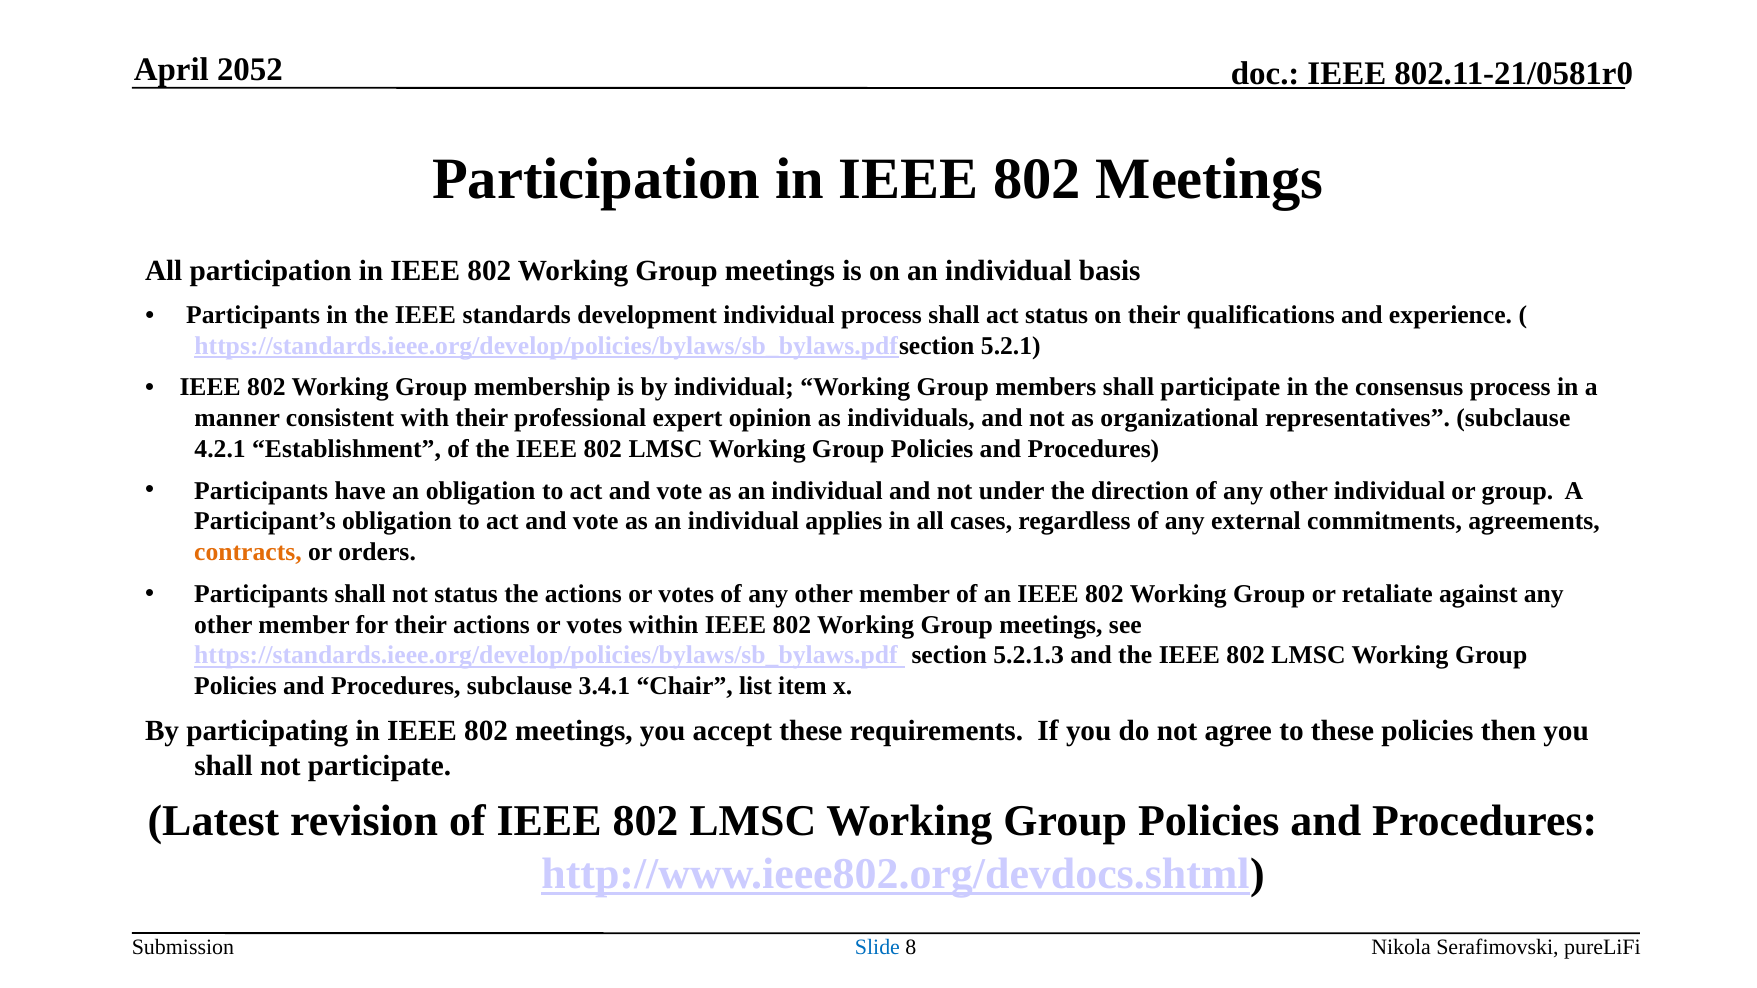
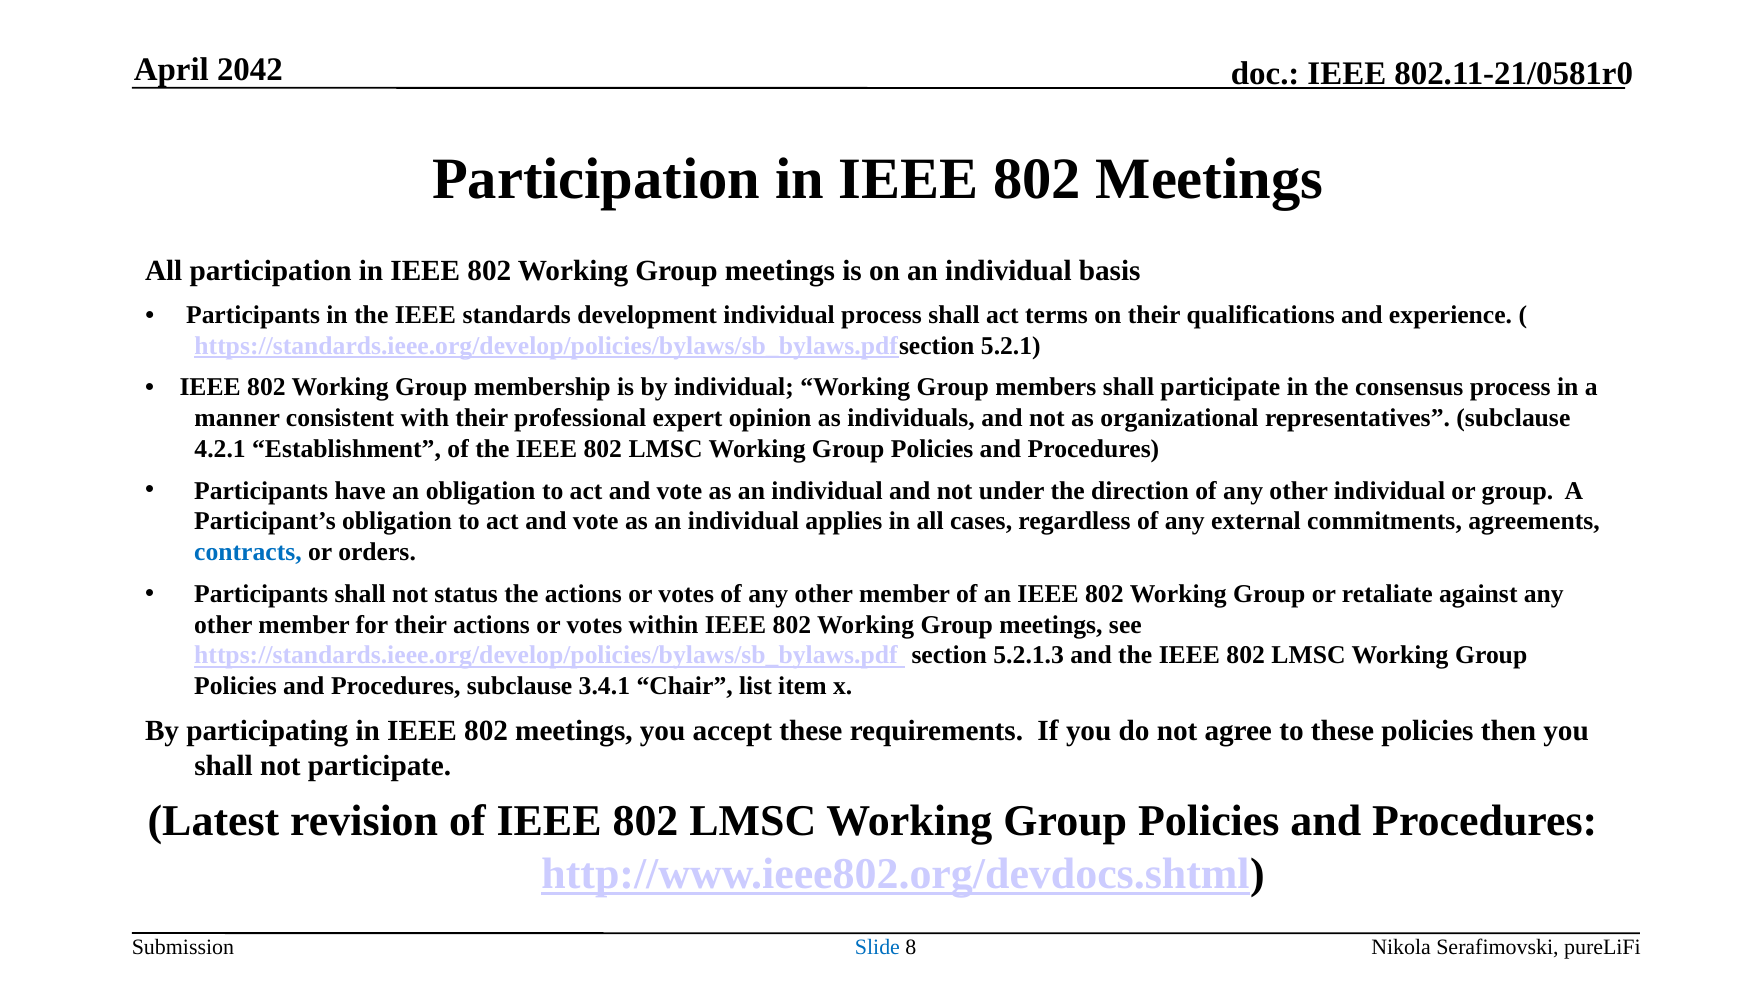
2052: 2052 -> 2042
act status: status -> terms
contracts colour: orange -> blue
